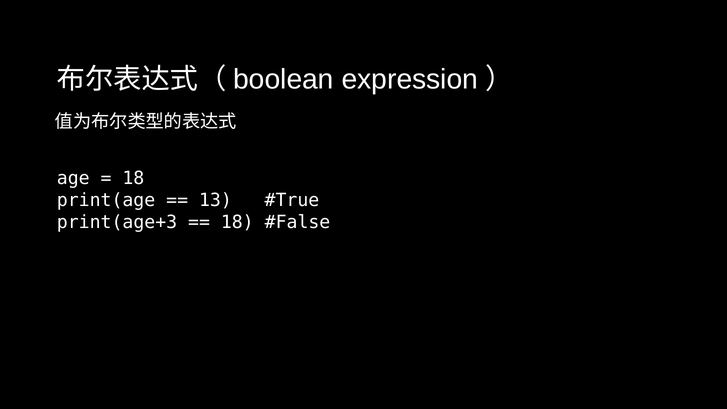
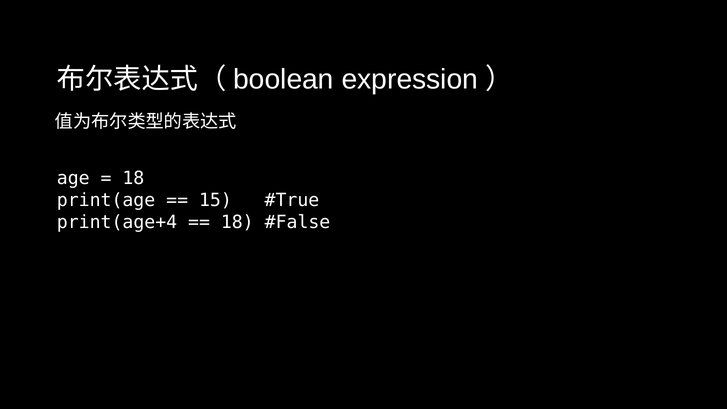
13: 13 -> 15
print(age+3: print(age+3 -> print(age+4
